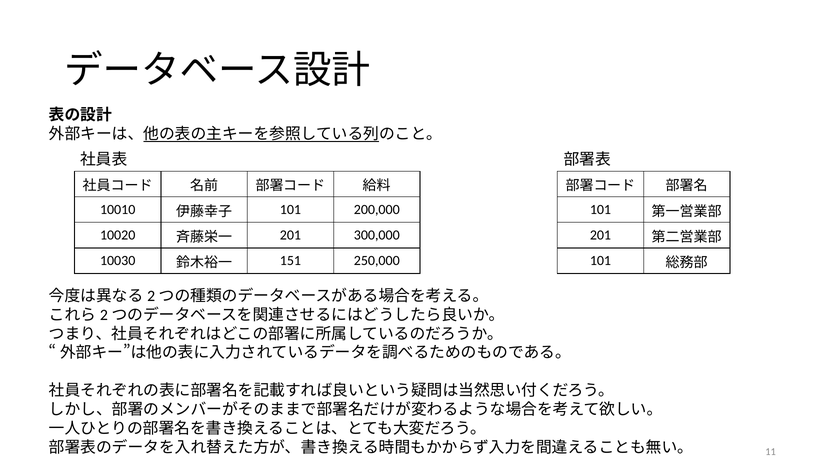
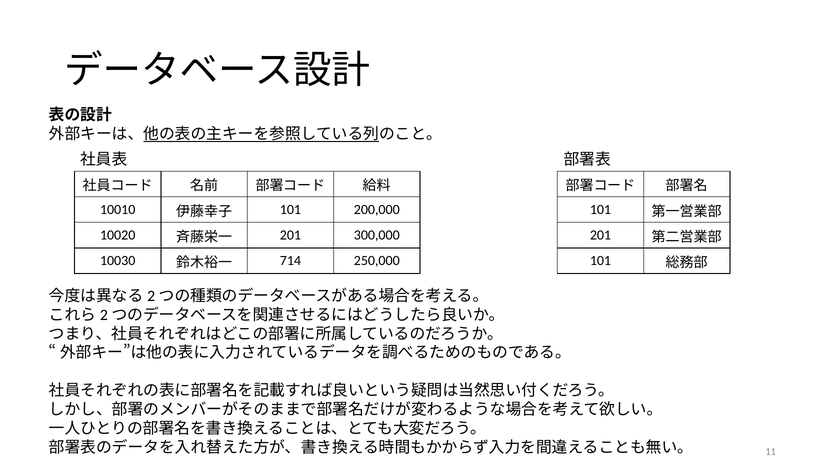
151: 151 -> 714
